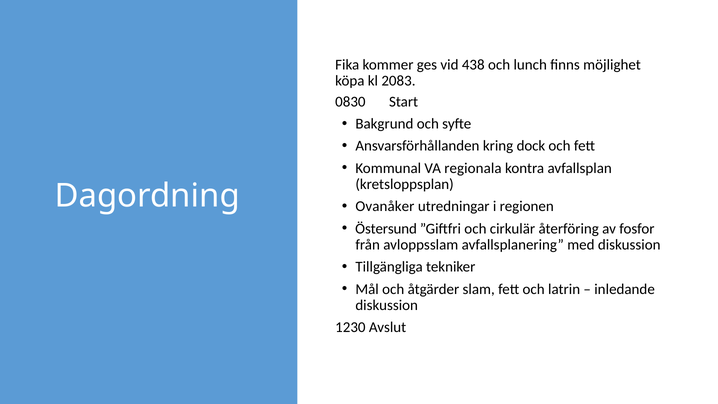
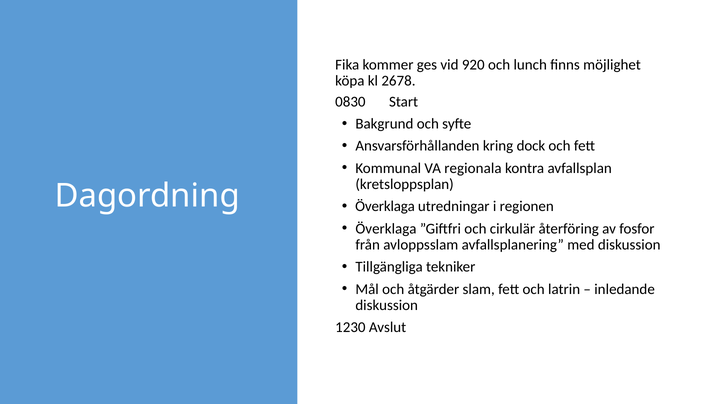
438: 438 -> 920
2083: 2083 -> 2678
Ovanåker at (385, 206): Ovanåker -> Överklaga
Östersund at (386, 229): Östersund -> Överklaga
